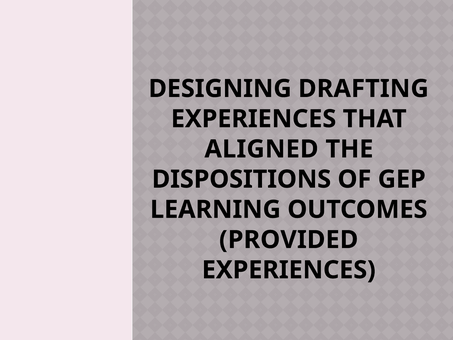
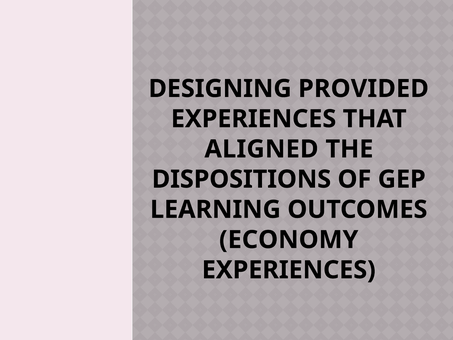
DRAFTING: DRAFTING -> PROVIDED
PROVIDED: PROVIDED -> ECONOMY
